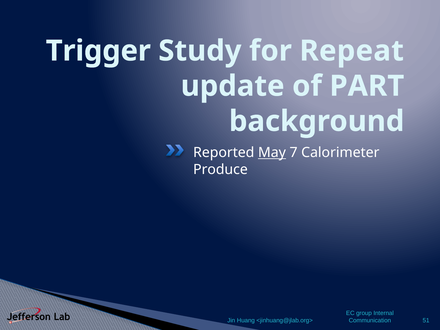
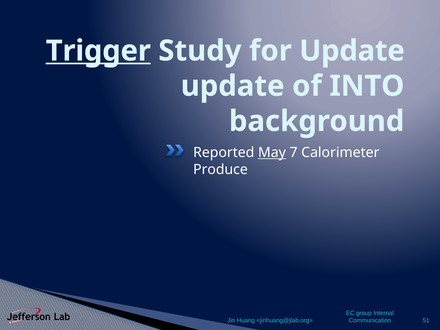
Trigger underline: none -> present
for Repeat: Repeat -> Update
PART: PART -> INTO
